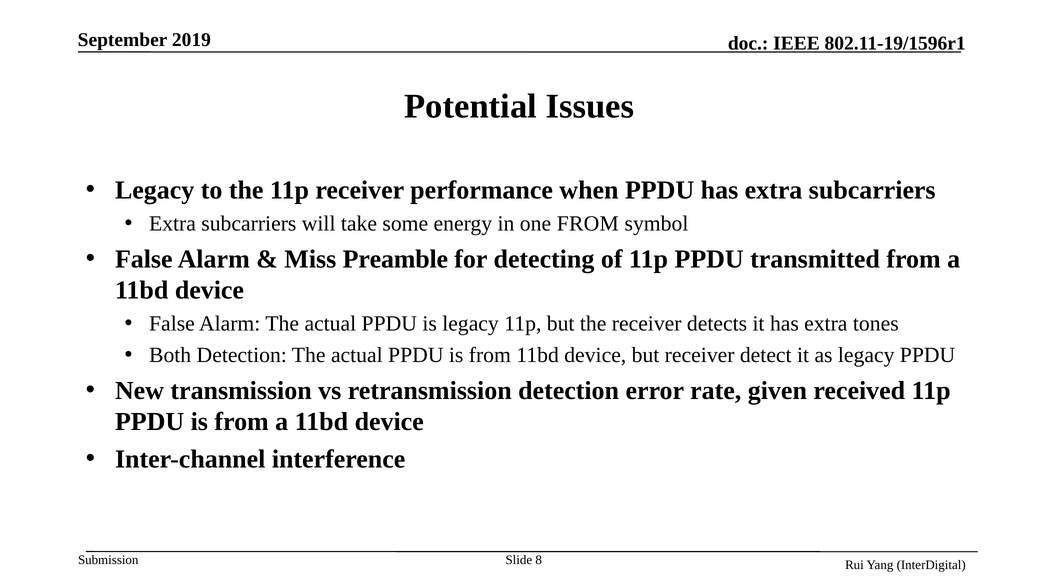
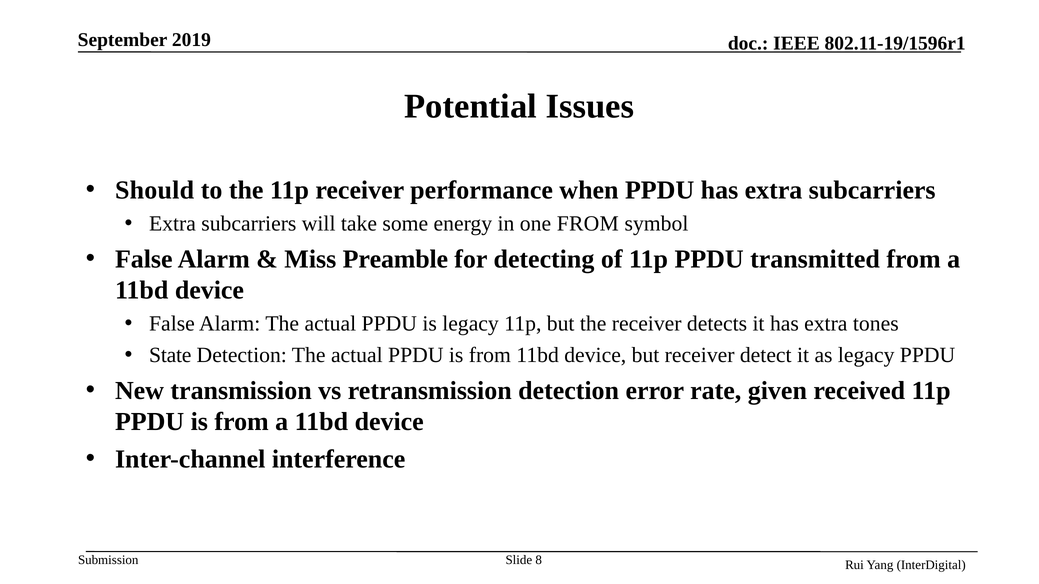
Legacy at (155, 190): Legacy -> Should
Both: Both -> State
